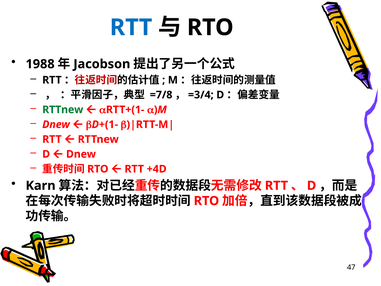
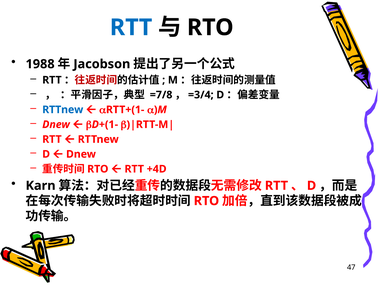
RTTnew at (63, 110) colour: green -> blue
